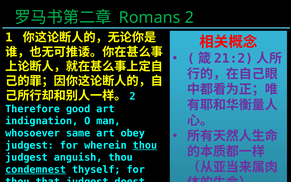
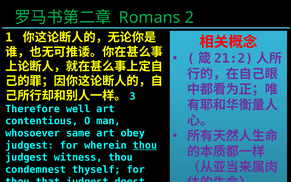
2 at (132, 96): 2 -> 3
good: good -> well
indignation: indignation -> contentious
anguish: anguish -> witness
condemnest underline: present -> none
